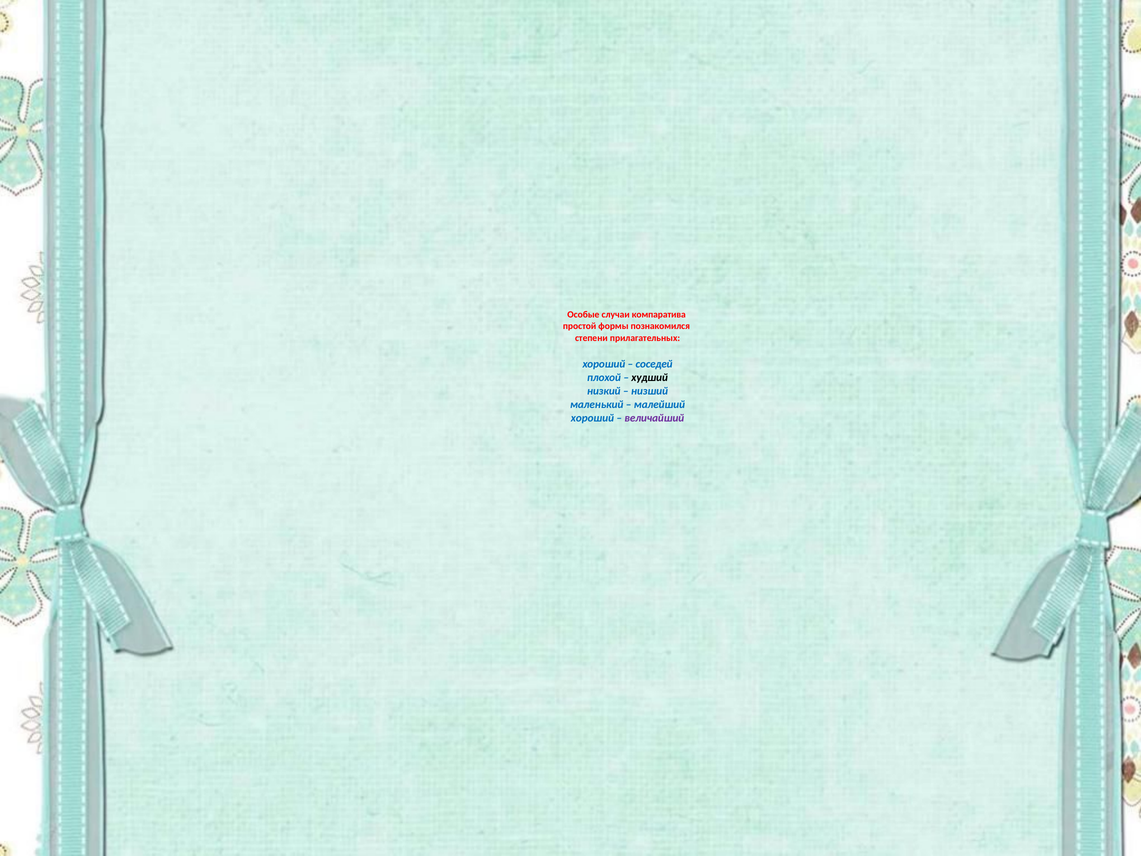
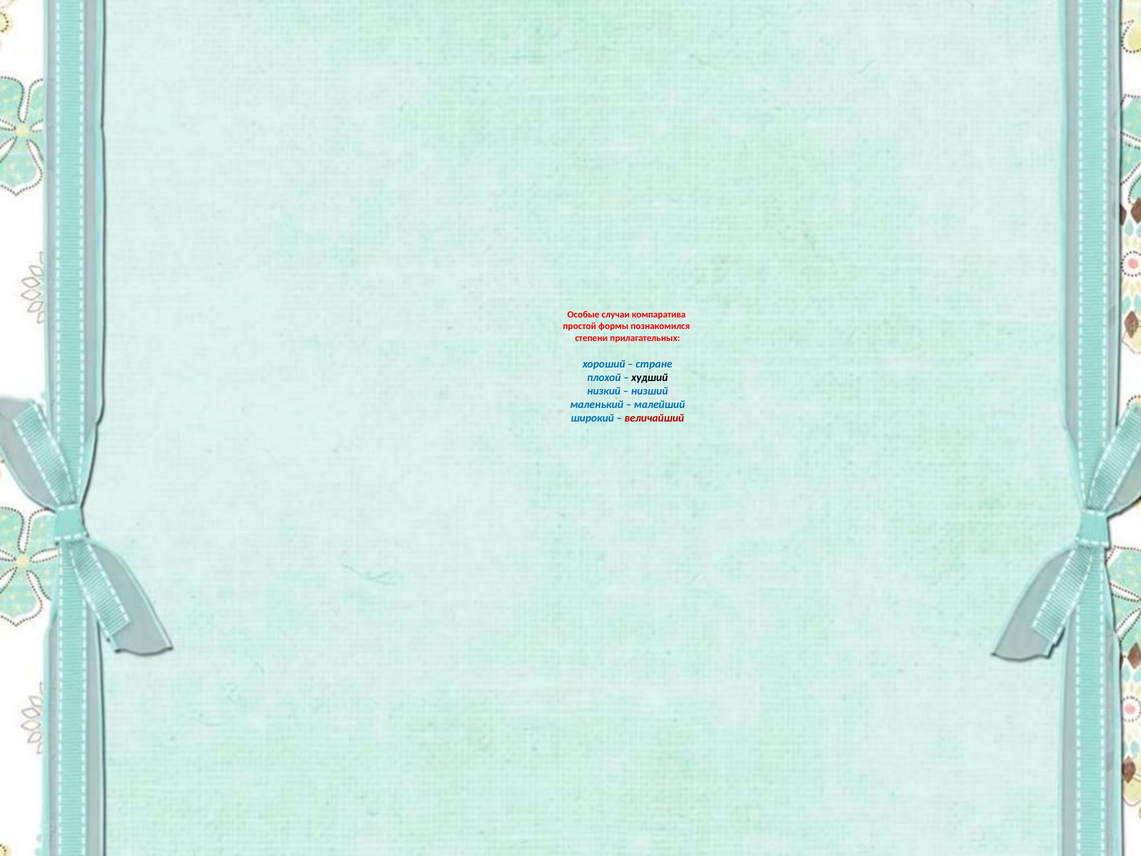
соседей: соседей -> стране
хороший at (592, 418): хороший -> широкий
величайший colour: purple -> red
